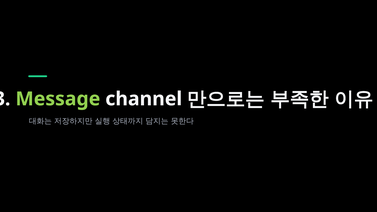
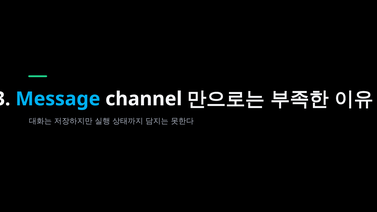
Message colour: light green -> light blue
